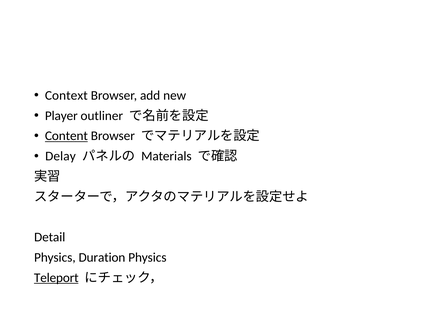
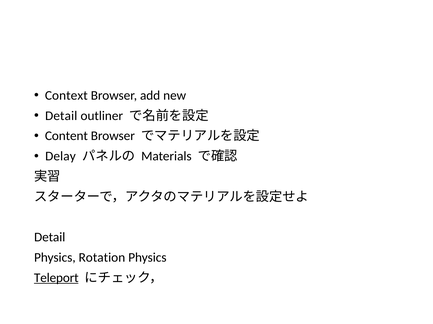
Player at (61, 116): Player -> Detail
Content underline: present -> none
Duration: Duration -> Rotation
